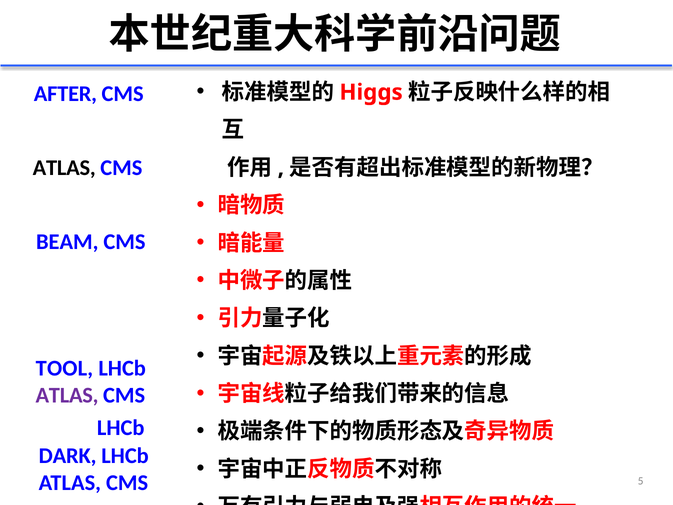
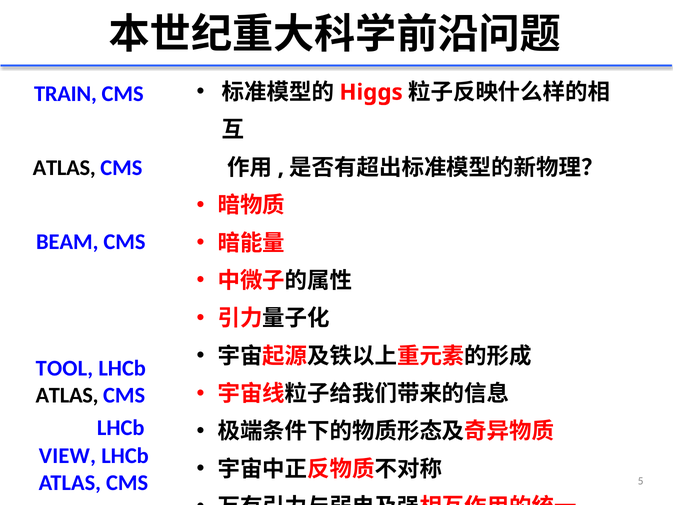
AFTER: AFTER -> TRAIN
ATLAS at (67, 395) colour: purple -> black
DARK: DARK -> VIEW
